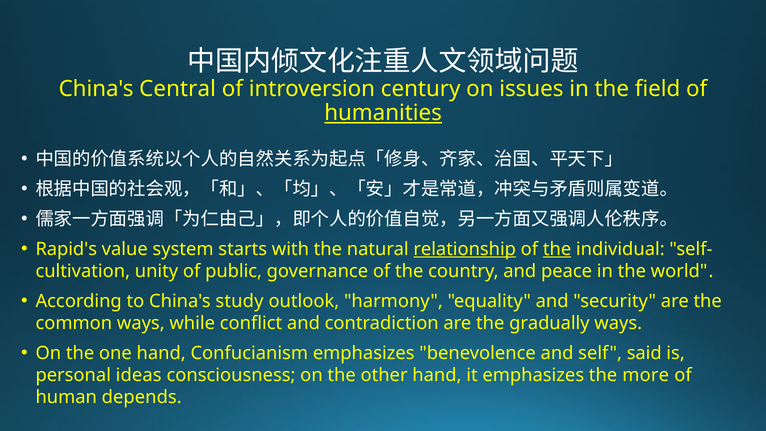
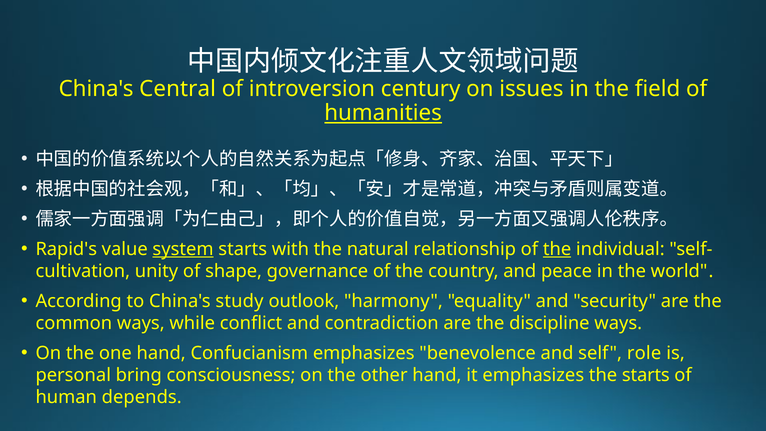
system underline: none -> present
relationship underline: present -> none
public: public -> shape
gradually: gradually -> discipline
said: said -> role
ideas: ideas -> bring
the more: more -> starts
